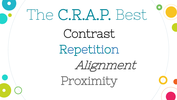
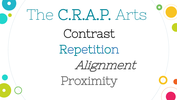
Best: Best -> Arts
